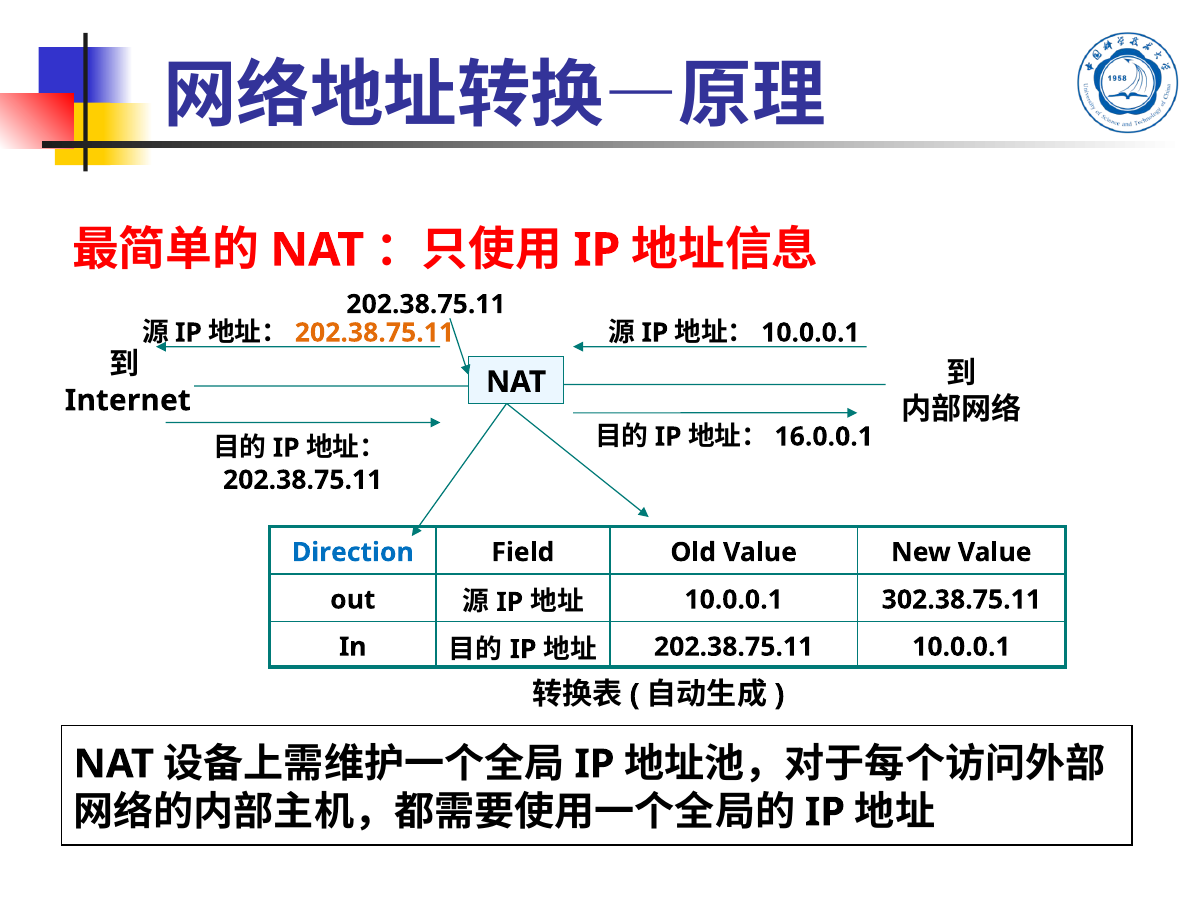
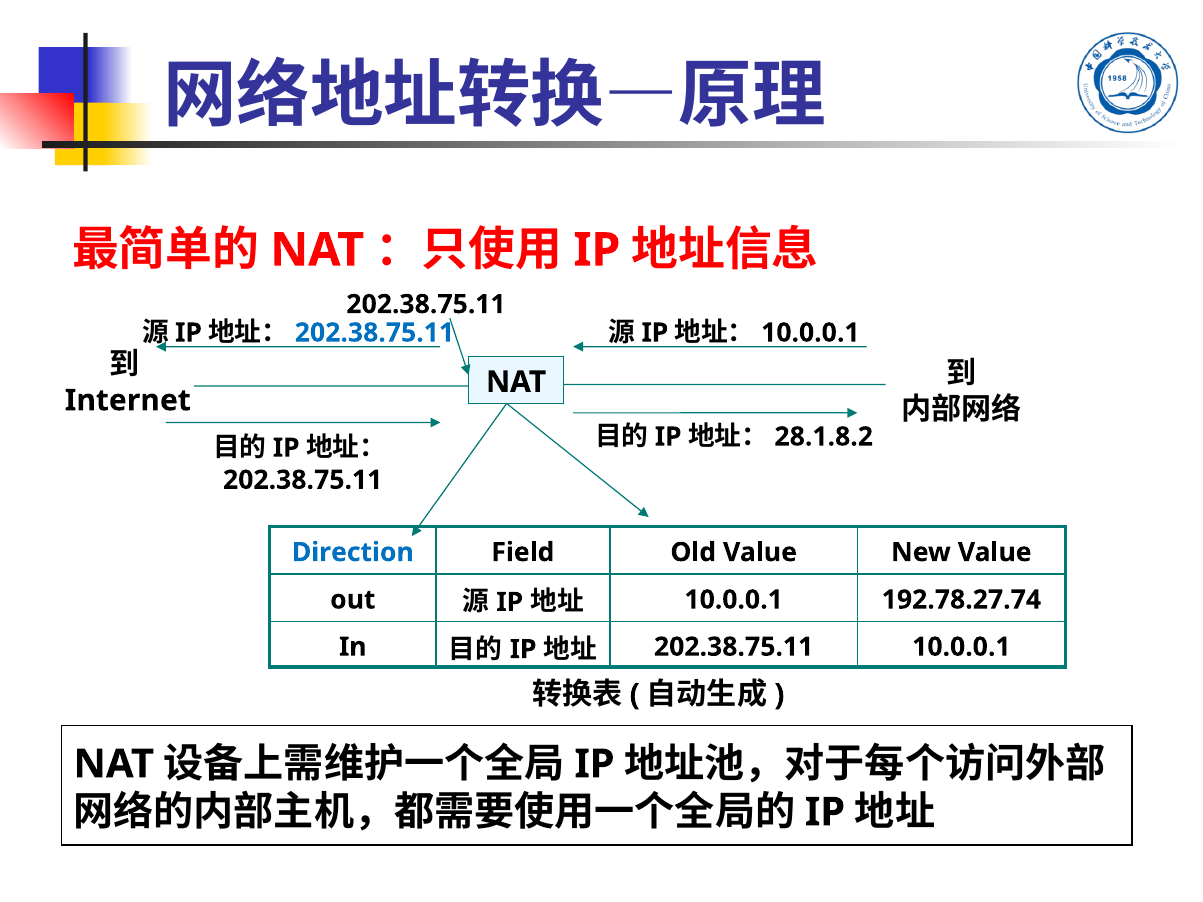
202.38.75.11 at (374, 333) colour: orange -> blue
16.0.0.1: 16.0.0.1 -> 28.1.8.2
302.38.75.11: 302.38.75.11 -> 192.78.27.74
